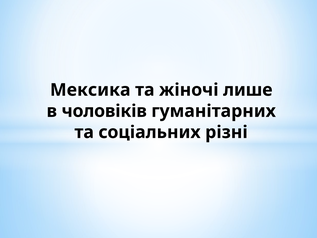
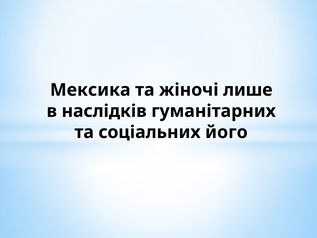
чоловіків: чоловіків -> наслідків
різні: різні -> його
